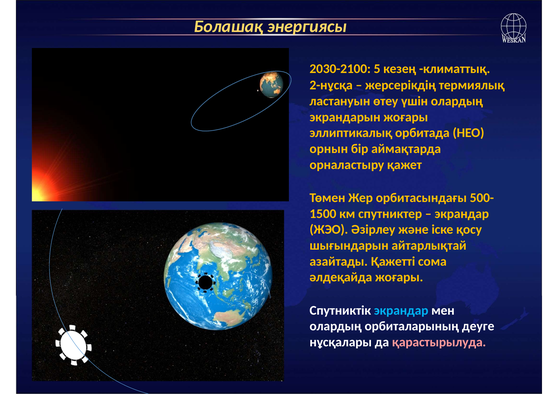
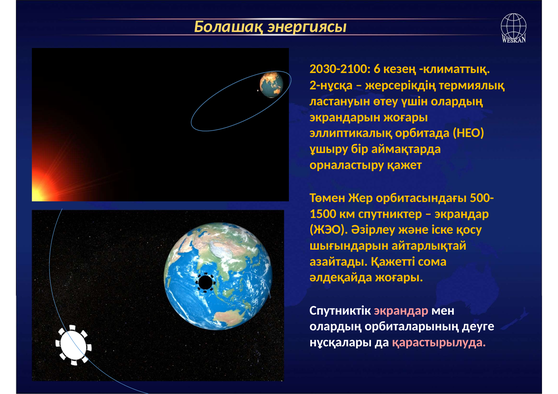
5: 5 -> 6
орнын: орнын -> ұшыру
экрандар at (401, 311) colour: light blue -> pink
